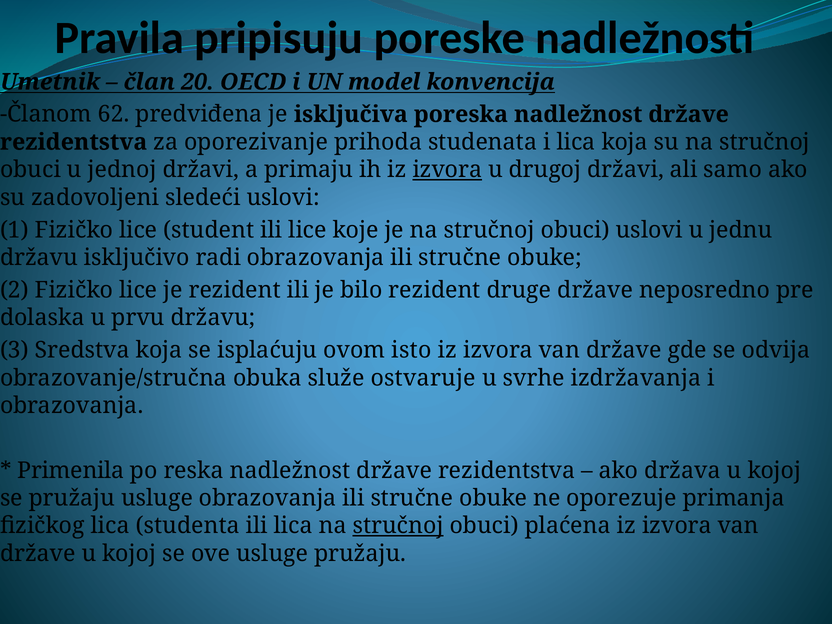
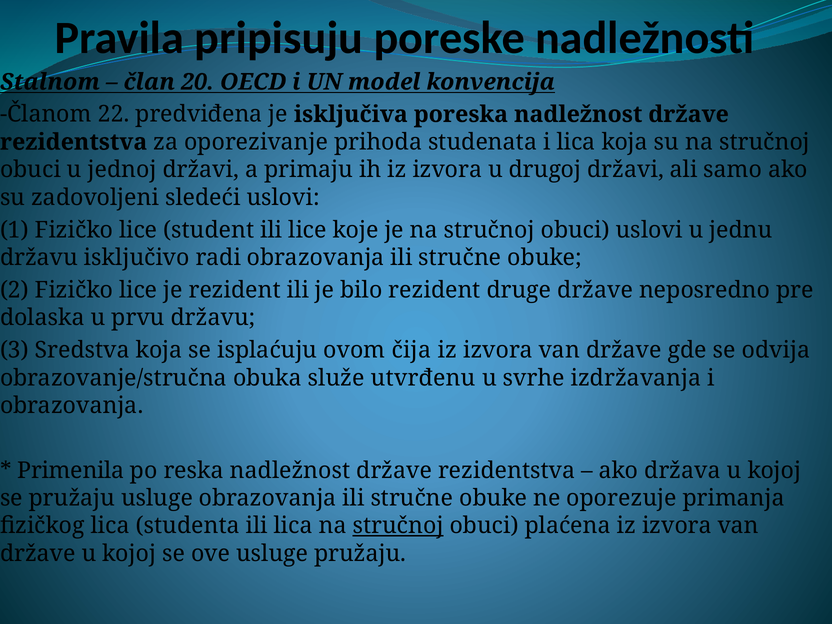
Umetnik: Umetnik -> Stalnom
62: 62 -> 22
izvora at (447, 170) underline: present -> none
isto: isto -> čija
ostvaruje: ostvaruje -> utvrđenu
